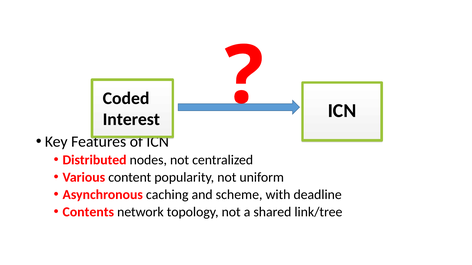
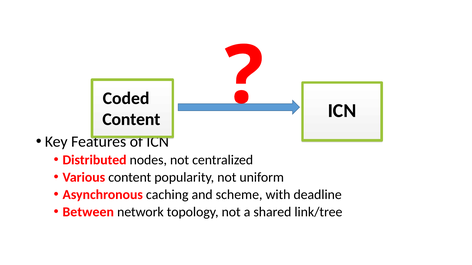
Interest at (131, 120): Interest -> Content
Contents: Contents -> Between
